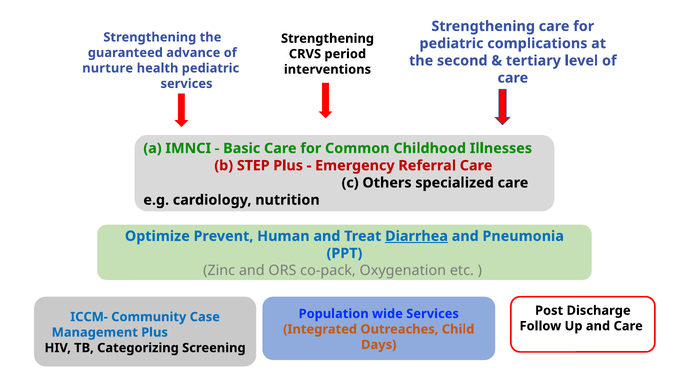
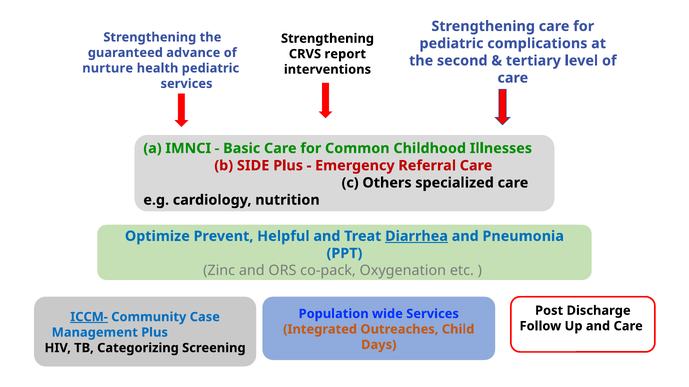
period: period -> report
STEP: STEP -> SIDE
Human: Human -> Helpful
ICCM- underline: none -> present
